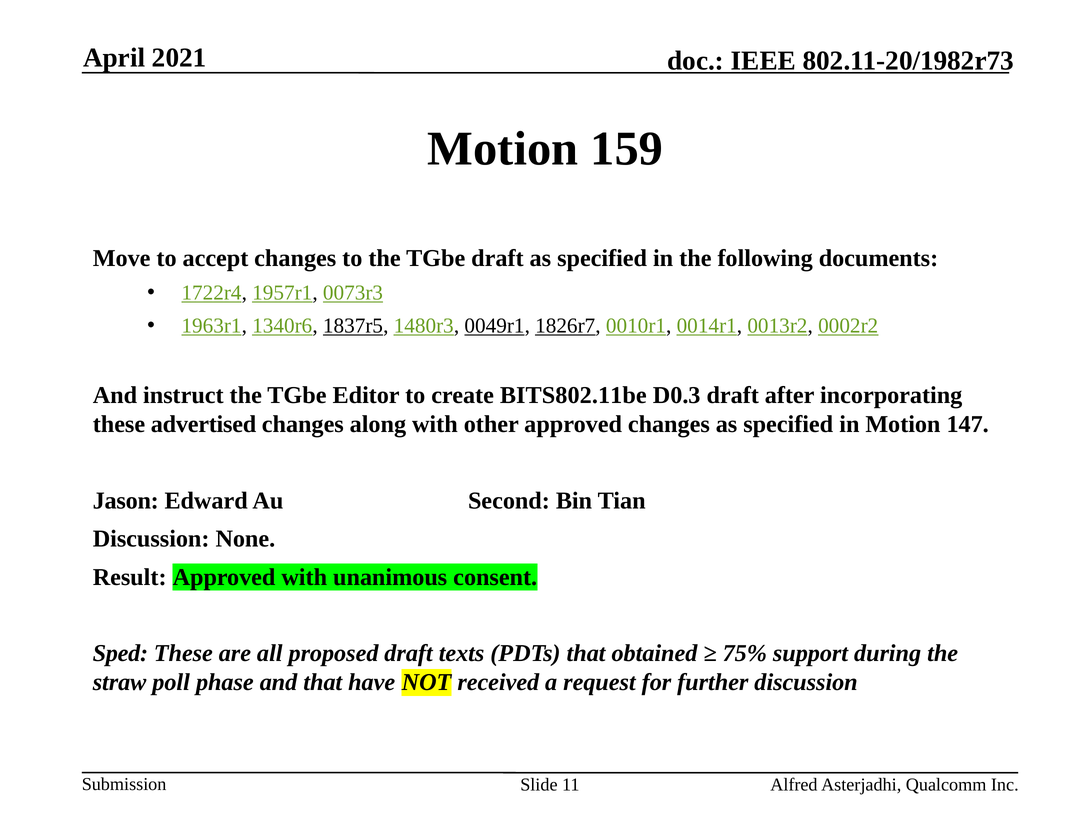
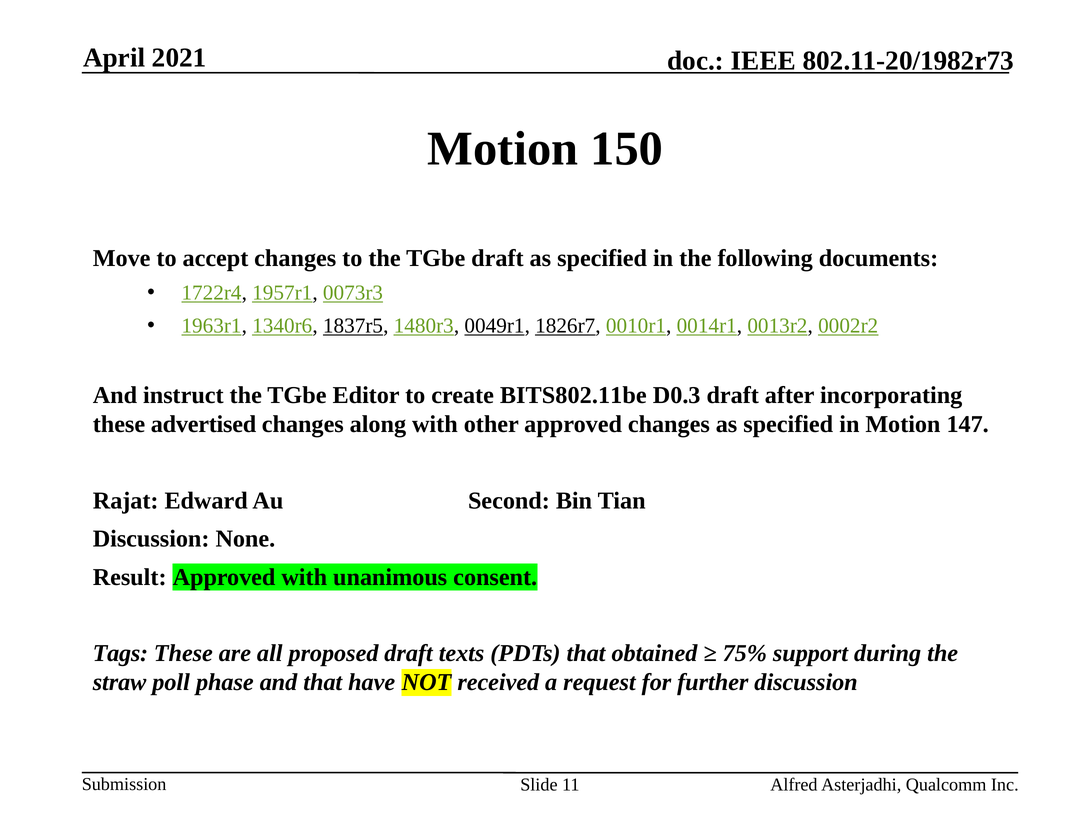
159: 159 -> 150
Jason: Jason -> Rajat
Sped: Sped -> Tags
